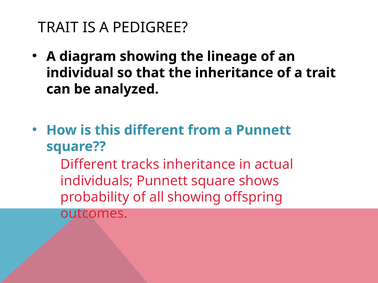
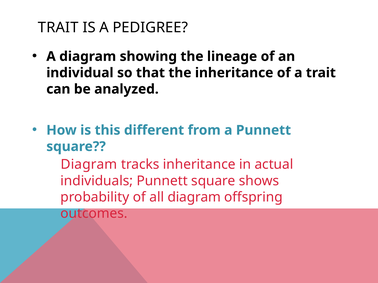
Different at (89, 165): Different -> Diagram
all showing: showing -> diagram
